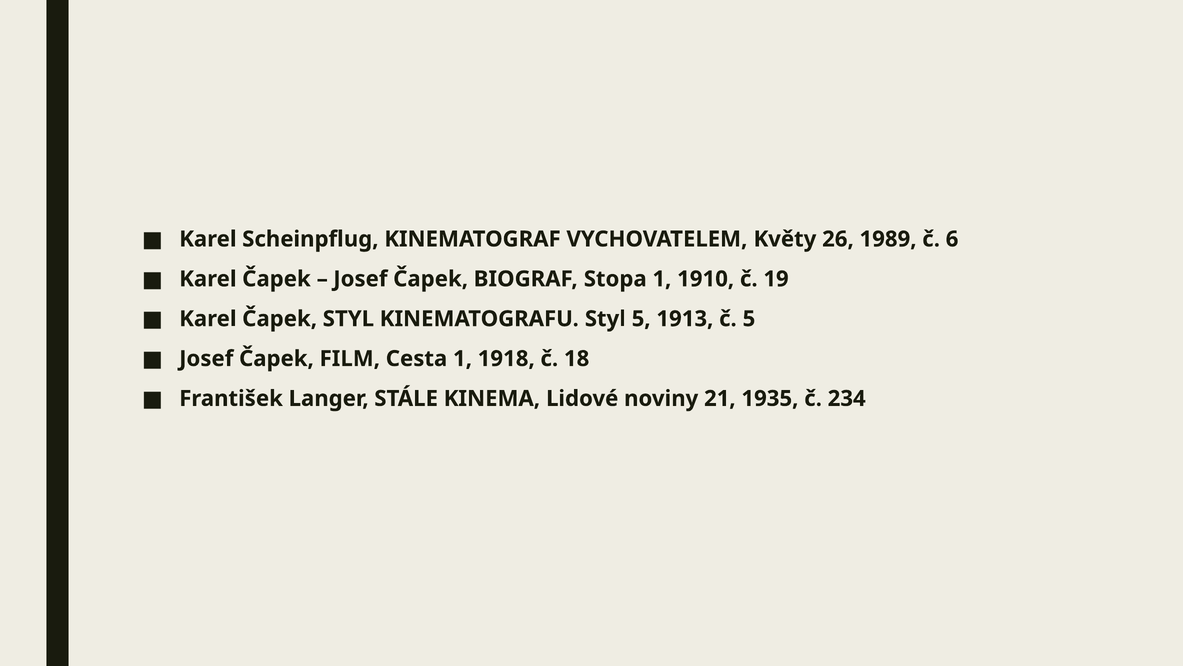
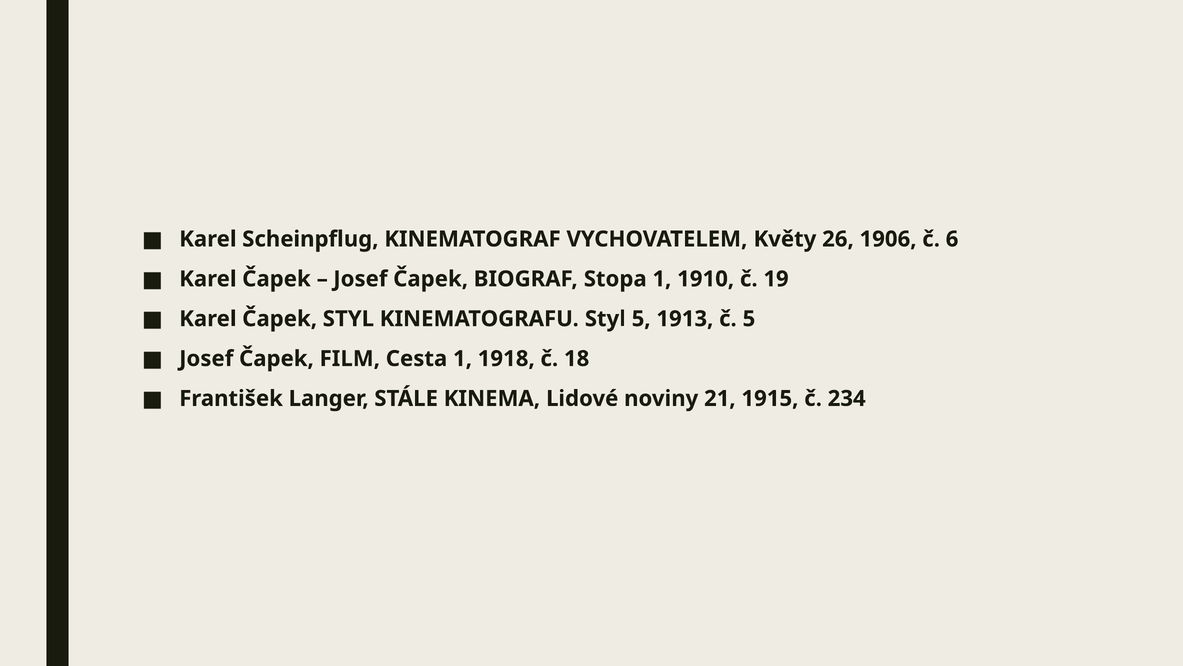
1989: 1989 -> 1906
1935: 1935 -> 1915
